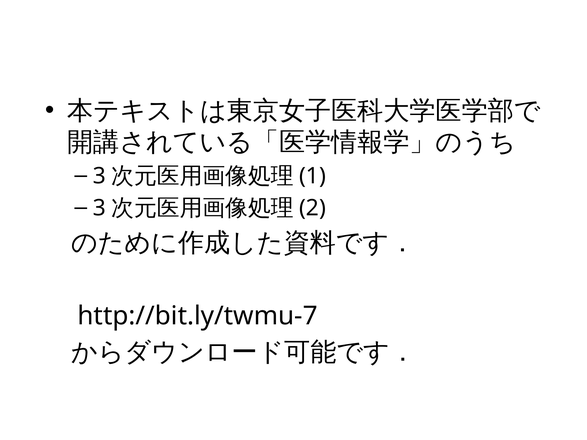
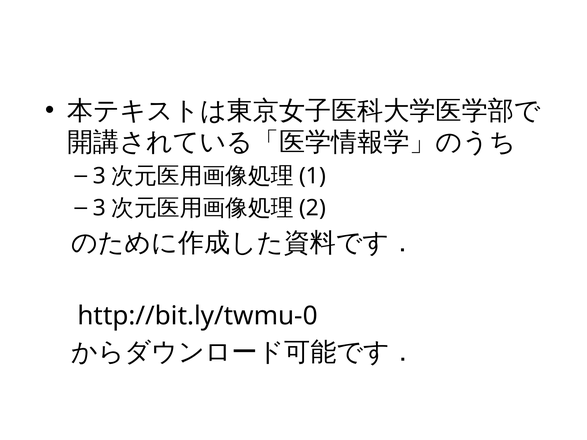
http://bit.ly/twmu-7: http://bit.ly/twmu-7 -> http://bit.ly/twmu-0
